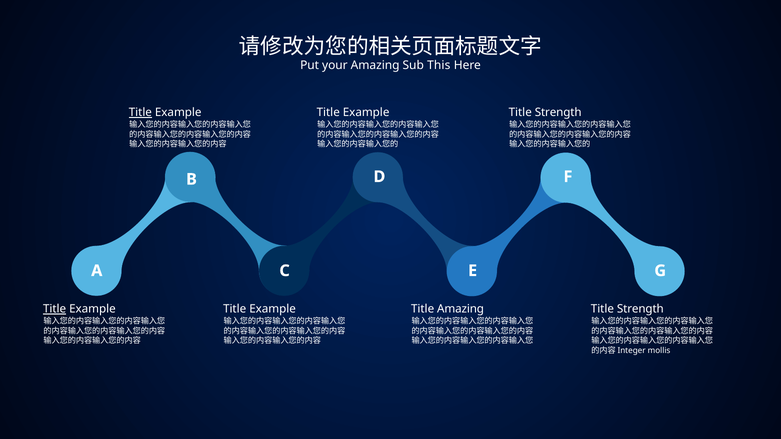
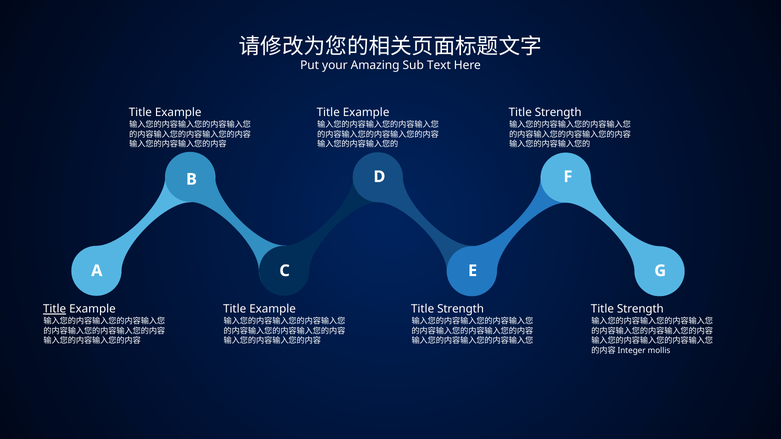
This: This -> Text
Title at (140, 113) underline: present -> none
Amazing at (461, 309): Amazing -> Strength
